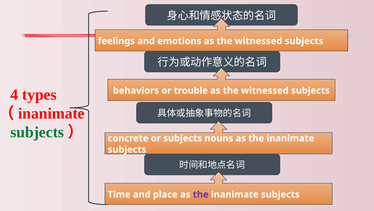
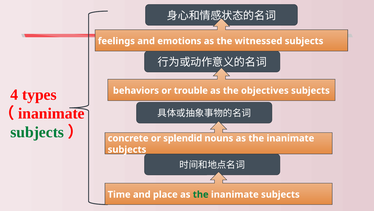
witnessed at (265, 90): witnessed -> objectives
or subjects: subjects -> splendid
the at (201, 194) colour: purple -> green
